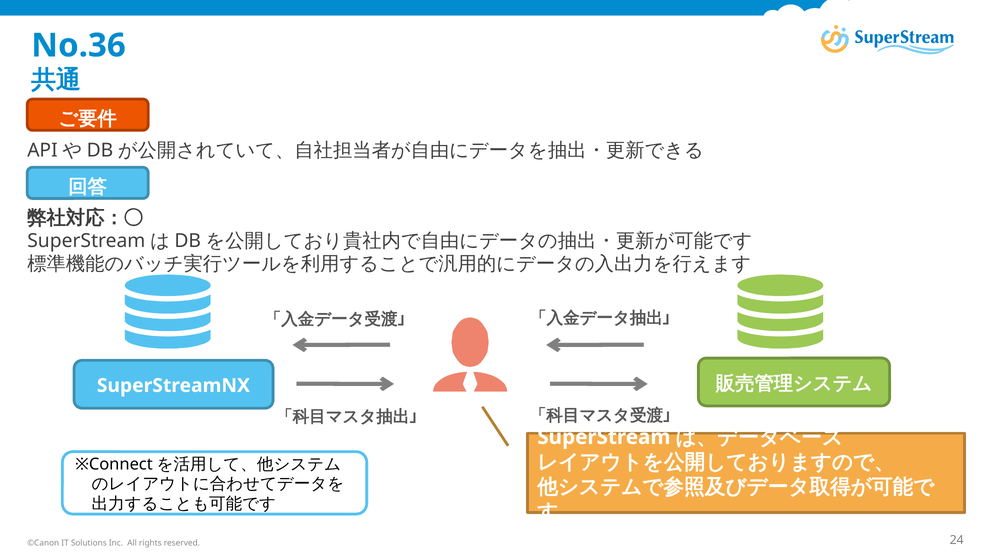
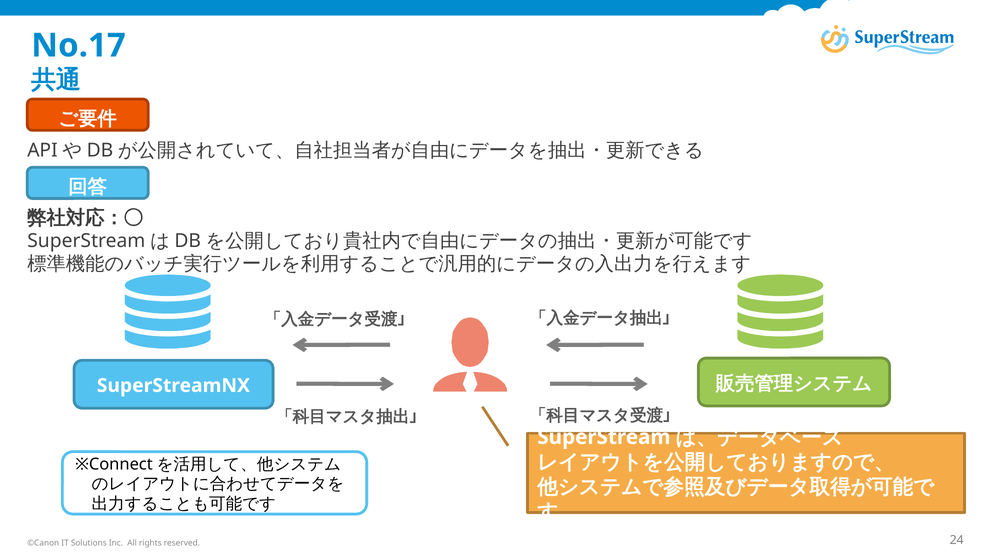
No.36: No.36 -> No.17
